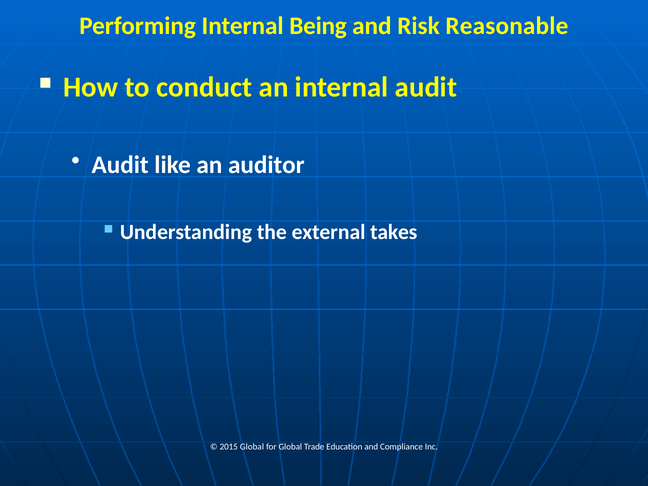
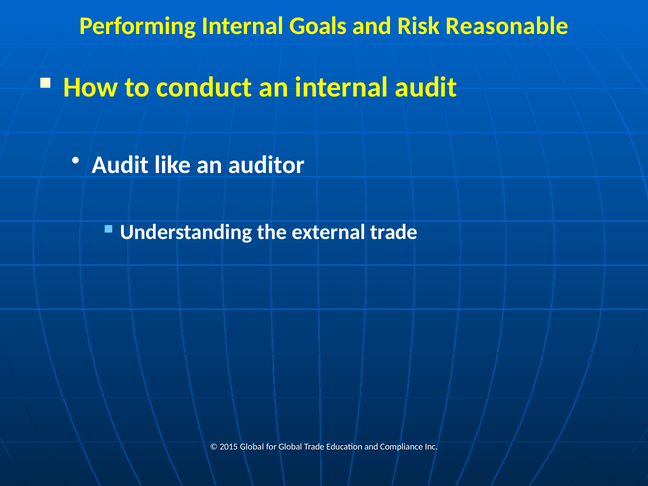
Being: Being -> Goals
external takes: takes -> trade
